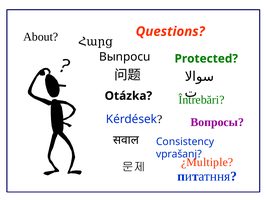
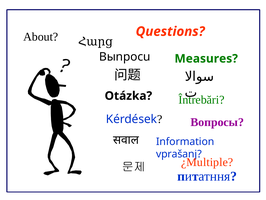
Protected: Protected -> Measures
Consistency: Consistency -> Information
